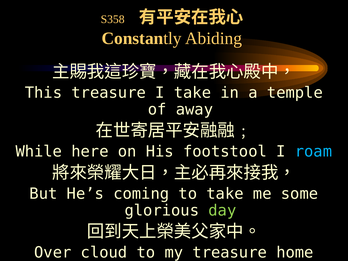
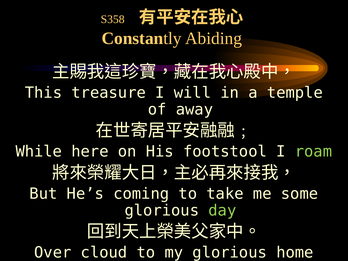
I take: take -> will
roam colour: light blue -> light green
my treasure: treasure -> glorious
